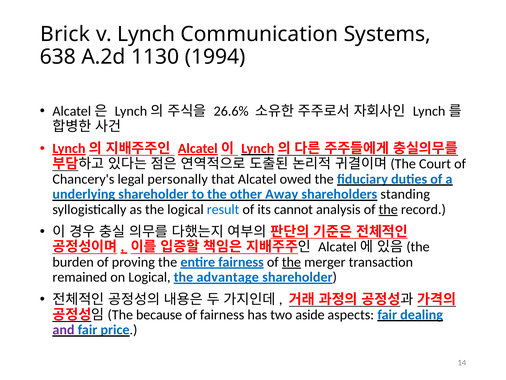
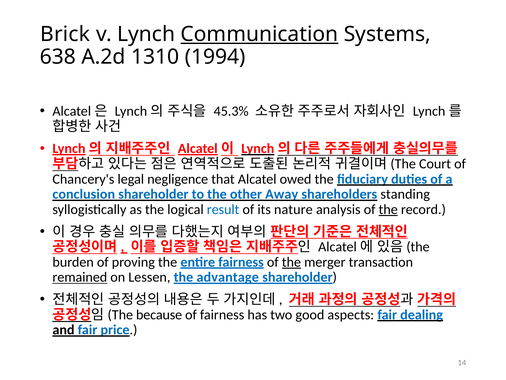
Communication underline: none -> present
1130: 1130 -> 1310
26.6%: 26.6% -> 45.3%
personally: personally -> negligence
underlying: underlying -> conclusion
cannot: cannot -> nature
remained underline: none -> present
on Logical: Logical -> Lessen
aside: aside -> good
and colour: purple -> black
